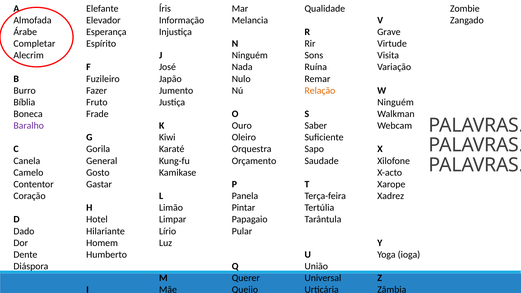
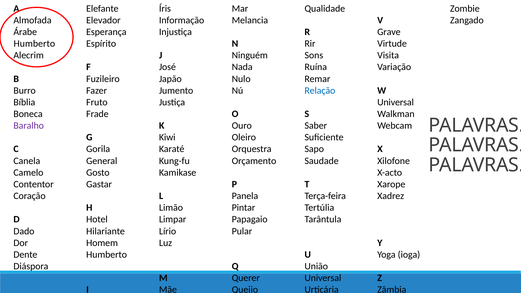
Completar at (34, 44): Completar -> Humberto
Relação colour: orange -> blue
Ninguém at (396, 102): Ninguém -> Universal
